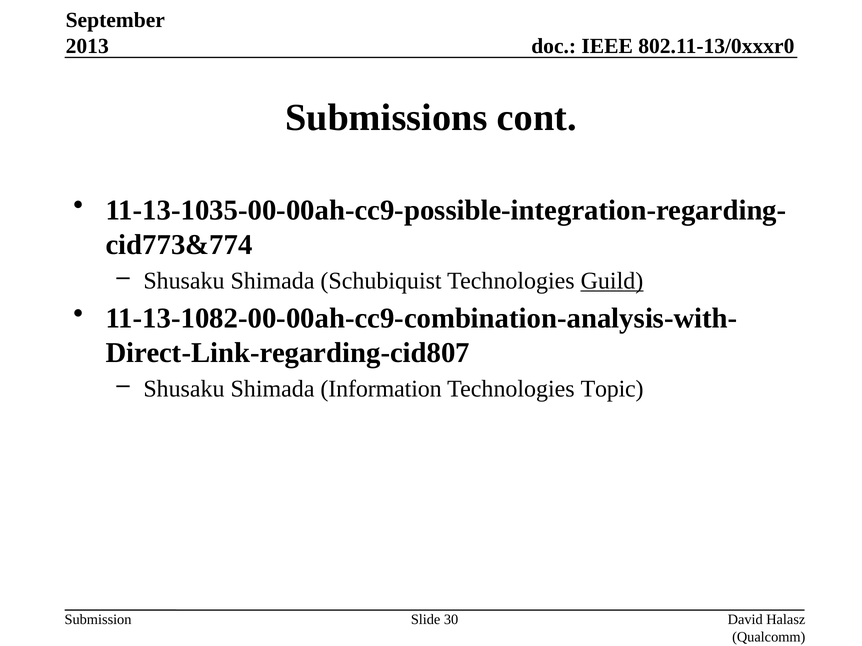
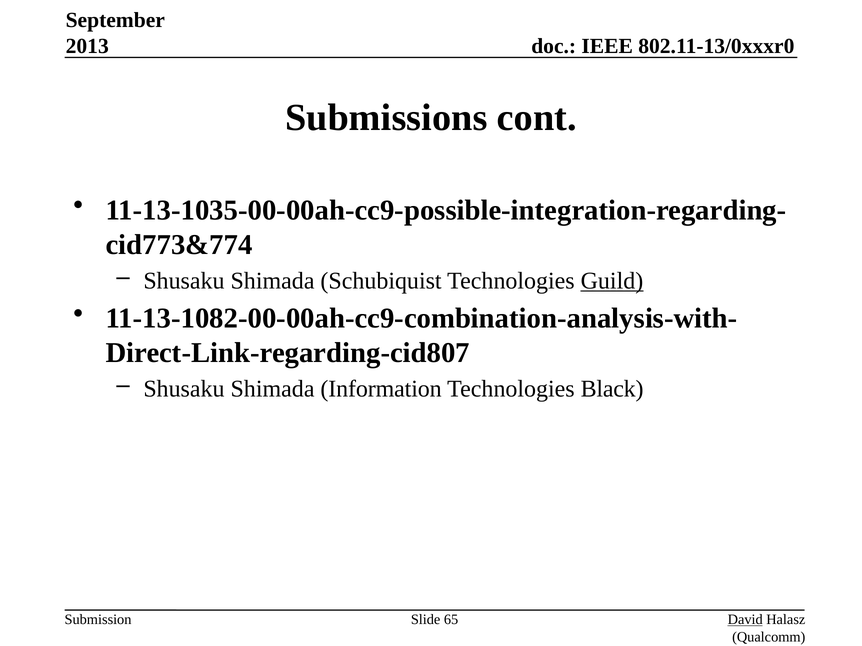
Topic: Topic -> Black
30: 30 -> 65
David underline: none -> present
